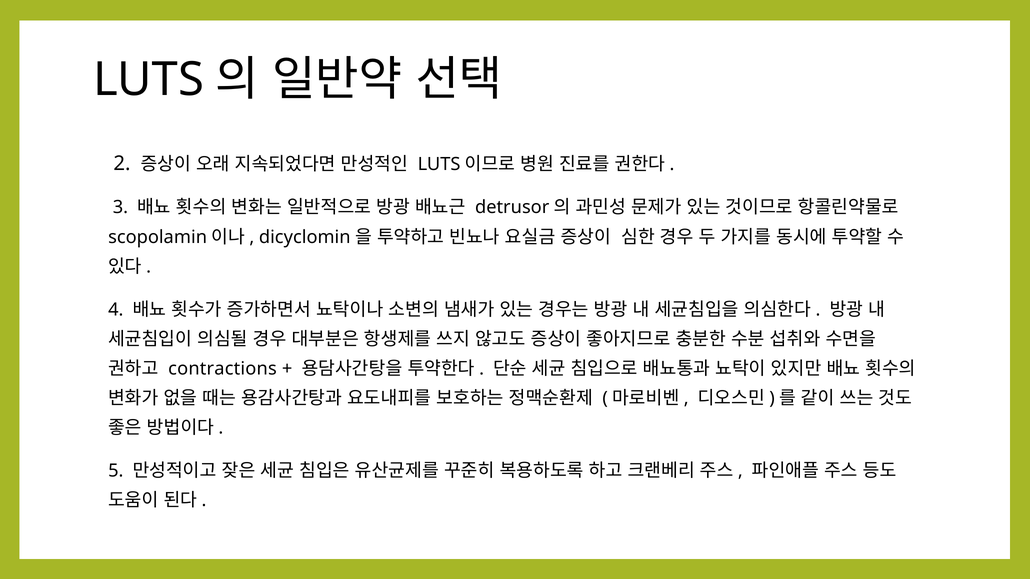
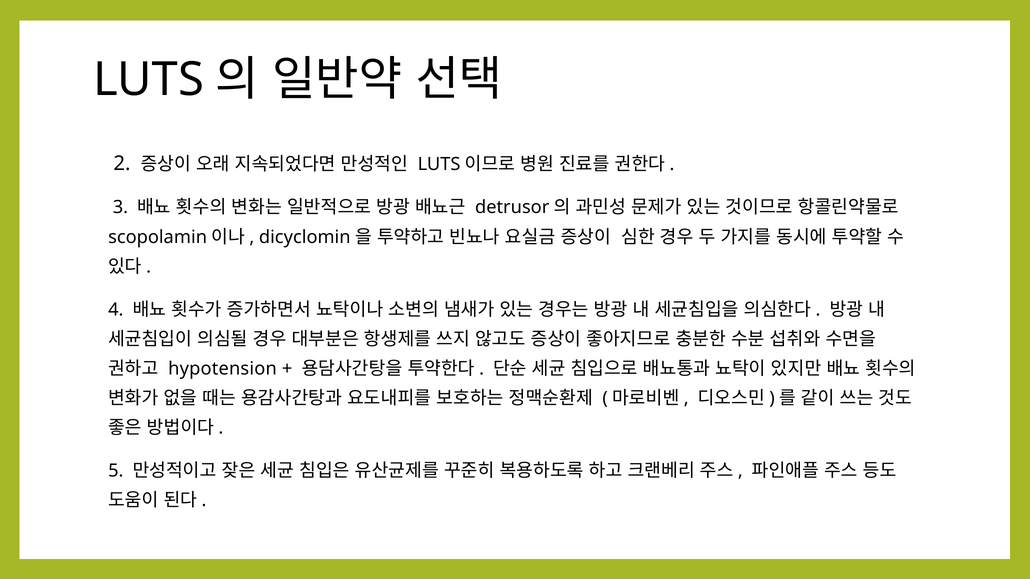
contractions: contractions -> hypotension
